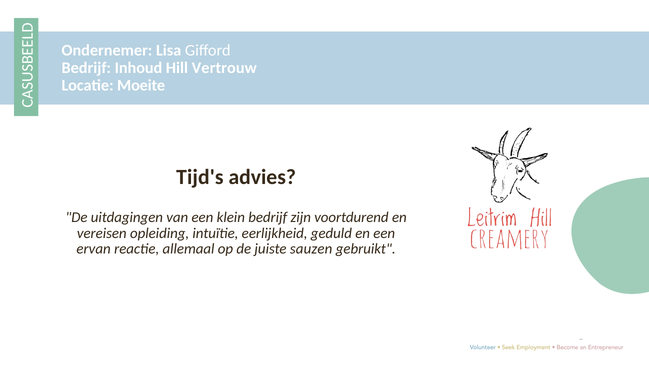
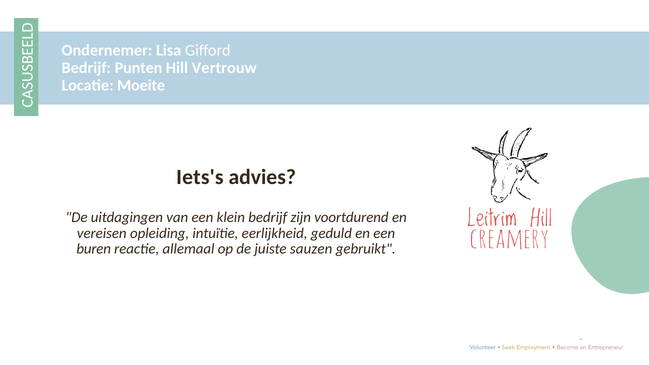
Inhoud: Inhoud -> Punten
Tijd's: Tijd's -> Iets's
ervan: ervan -> buren
